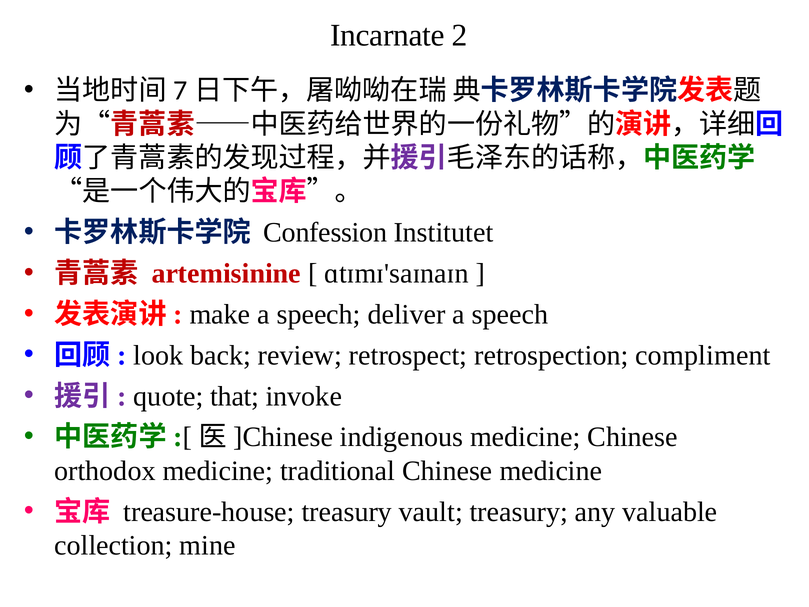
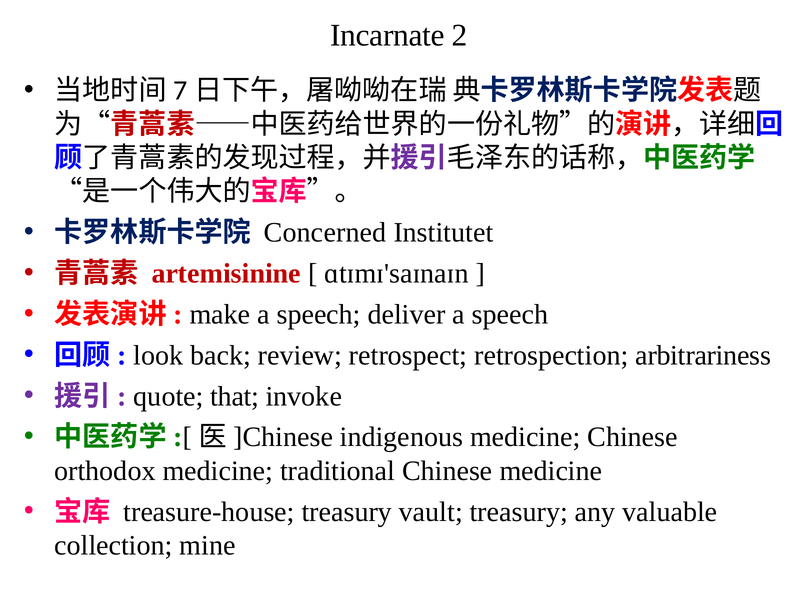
Confession: Confession -> Concerned
compliment: compliment -> arbitrariness
